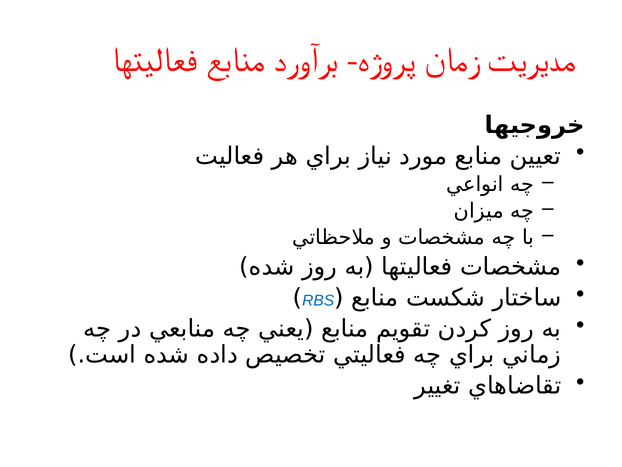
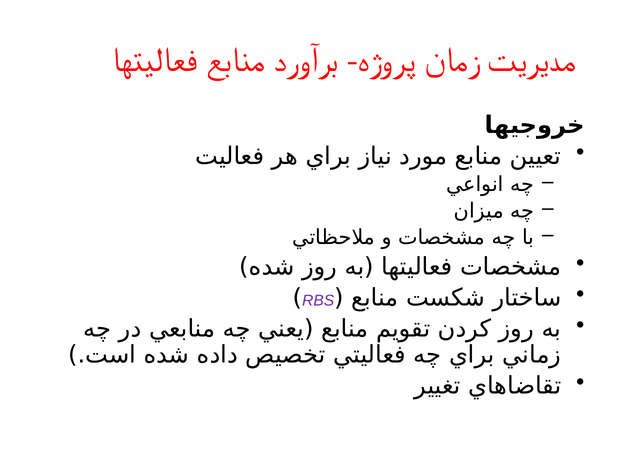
RBS colour: blue -> purple
